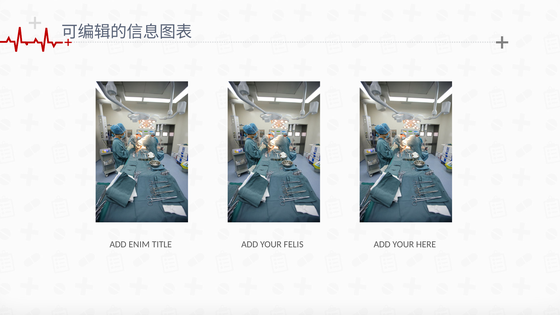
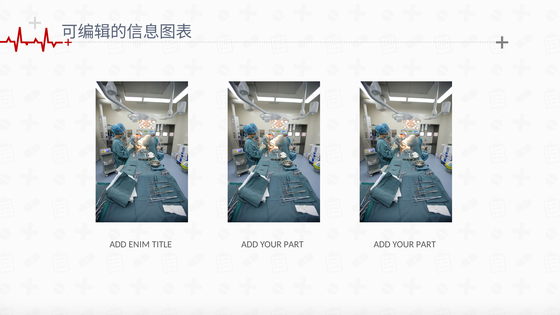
TITLE ADD YOUR FELIS: FELIS -> PART
HERE at (426, 244): HERE -> PART
